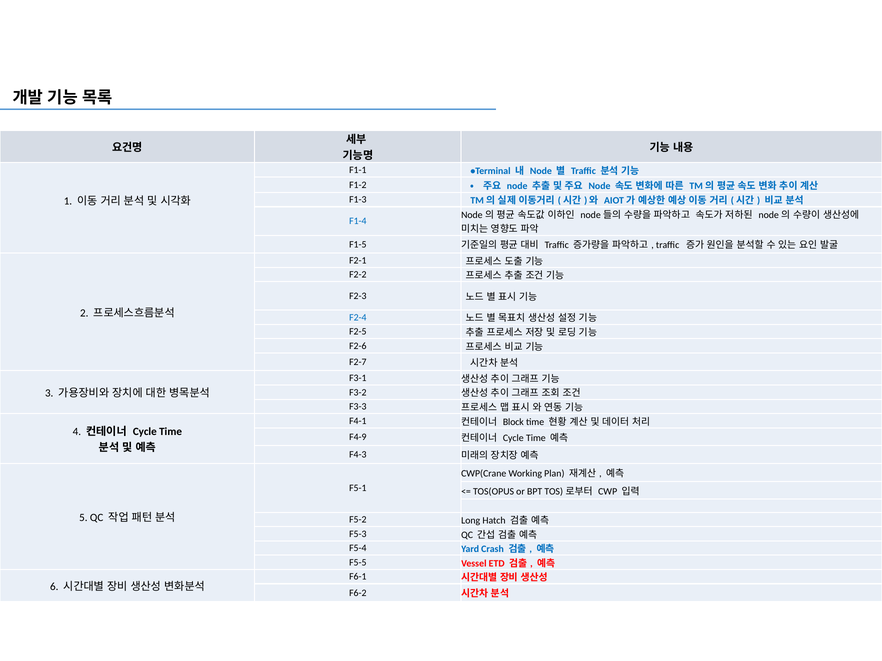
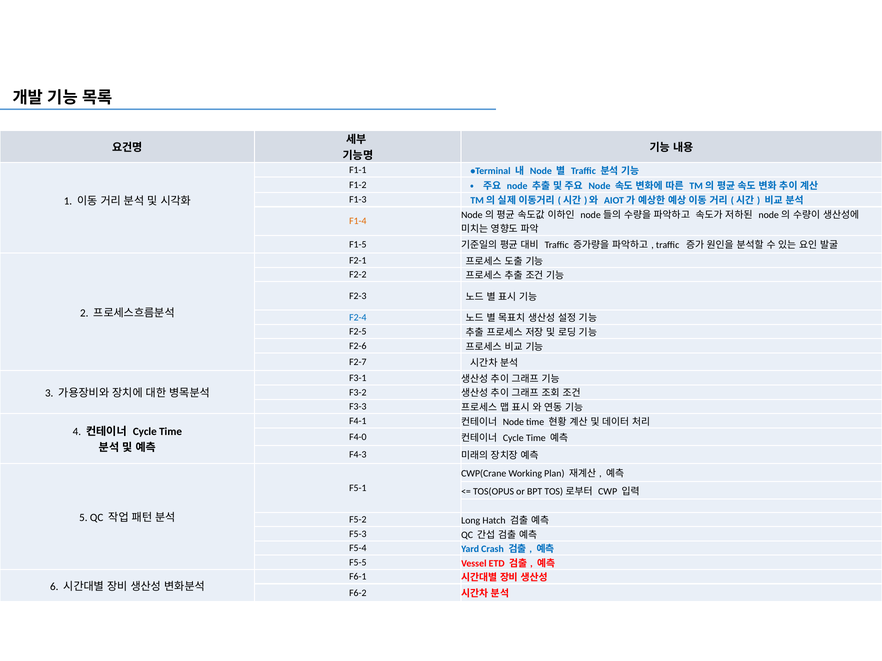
F1-4 colour: blue -> orange
Block at (513, 422): Block -> Node
F4-9: F4-9 -> F4-0
